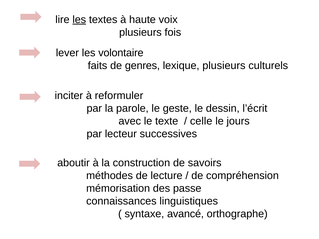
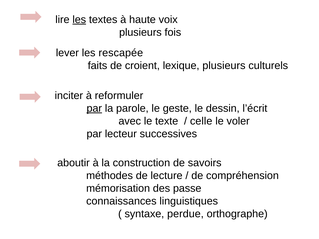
volontaire: volontaire -> rescapée
genres: genres -> croient
par at (94, 108) underline: none -> present
jours: jours -> voler
avancé: avancé -> perdue
